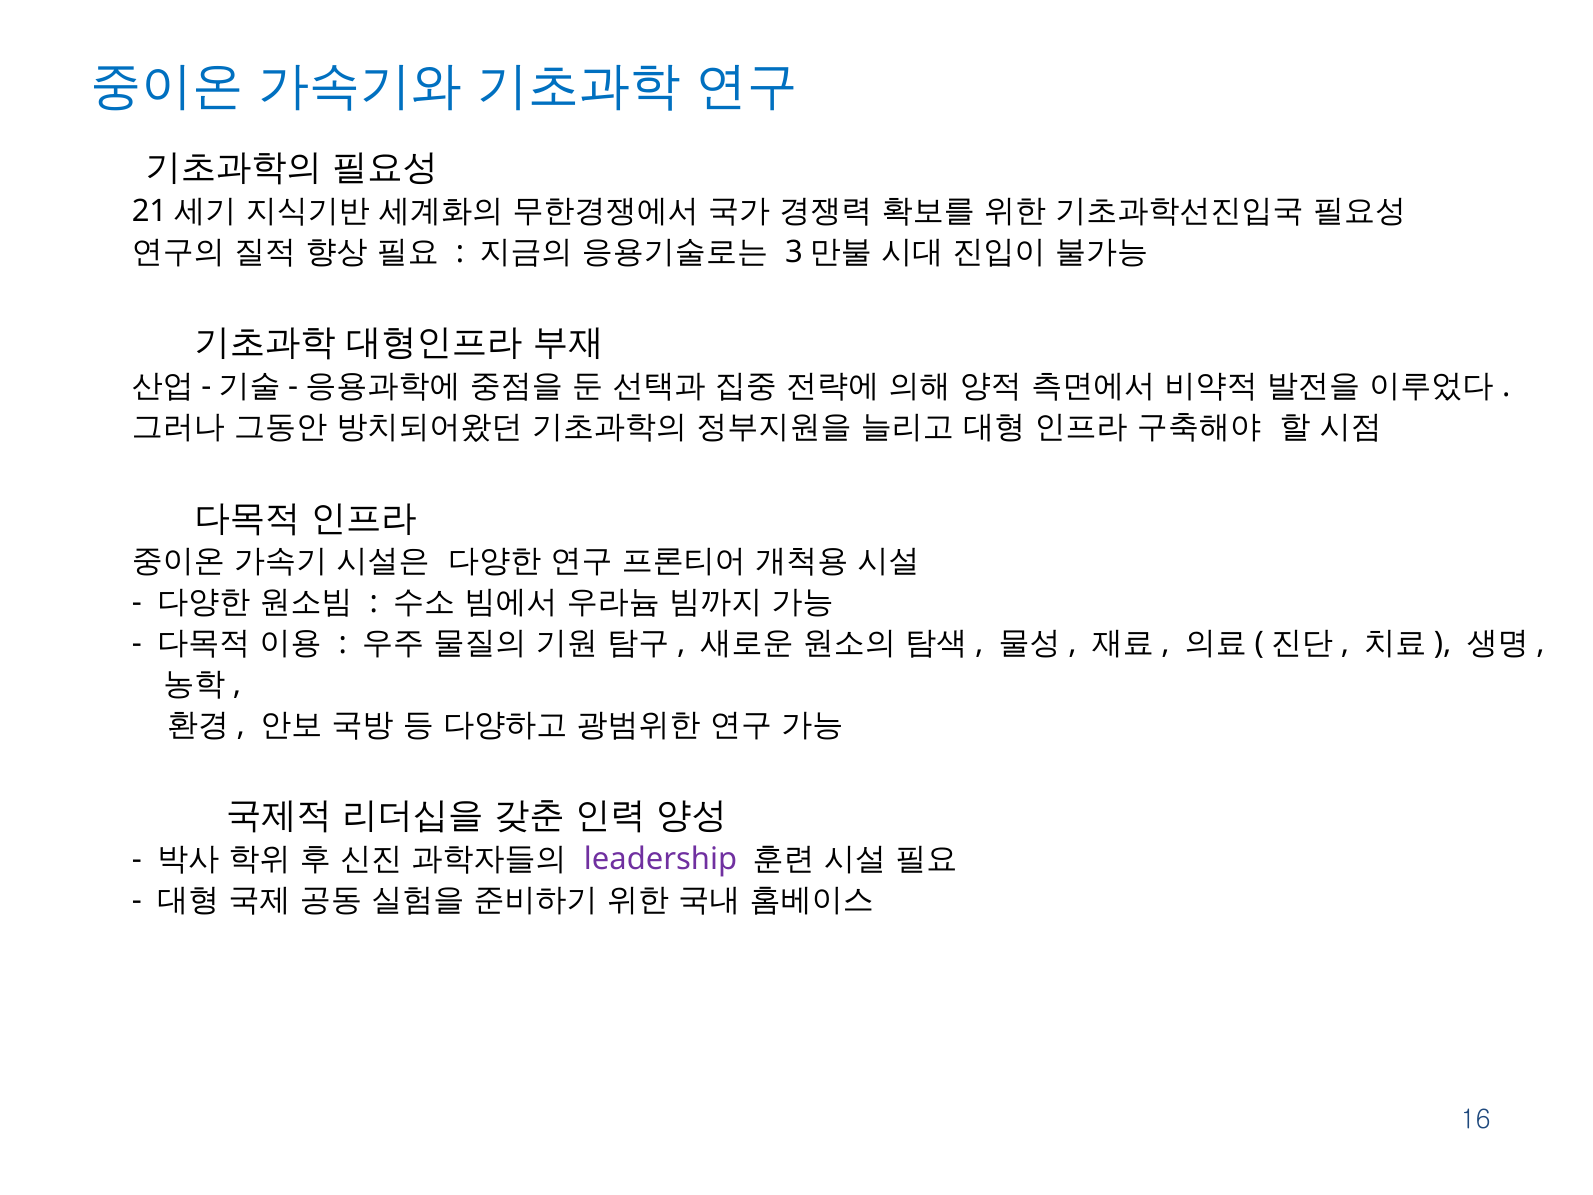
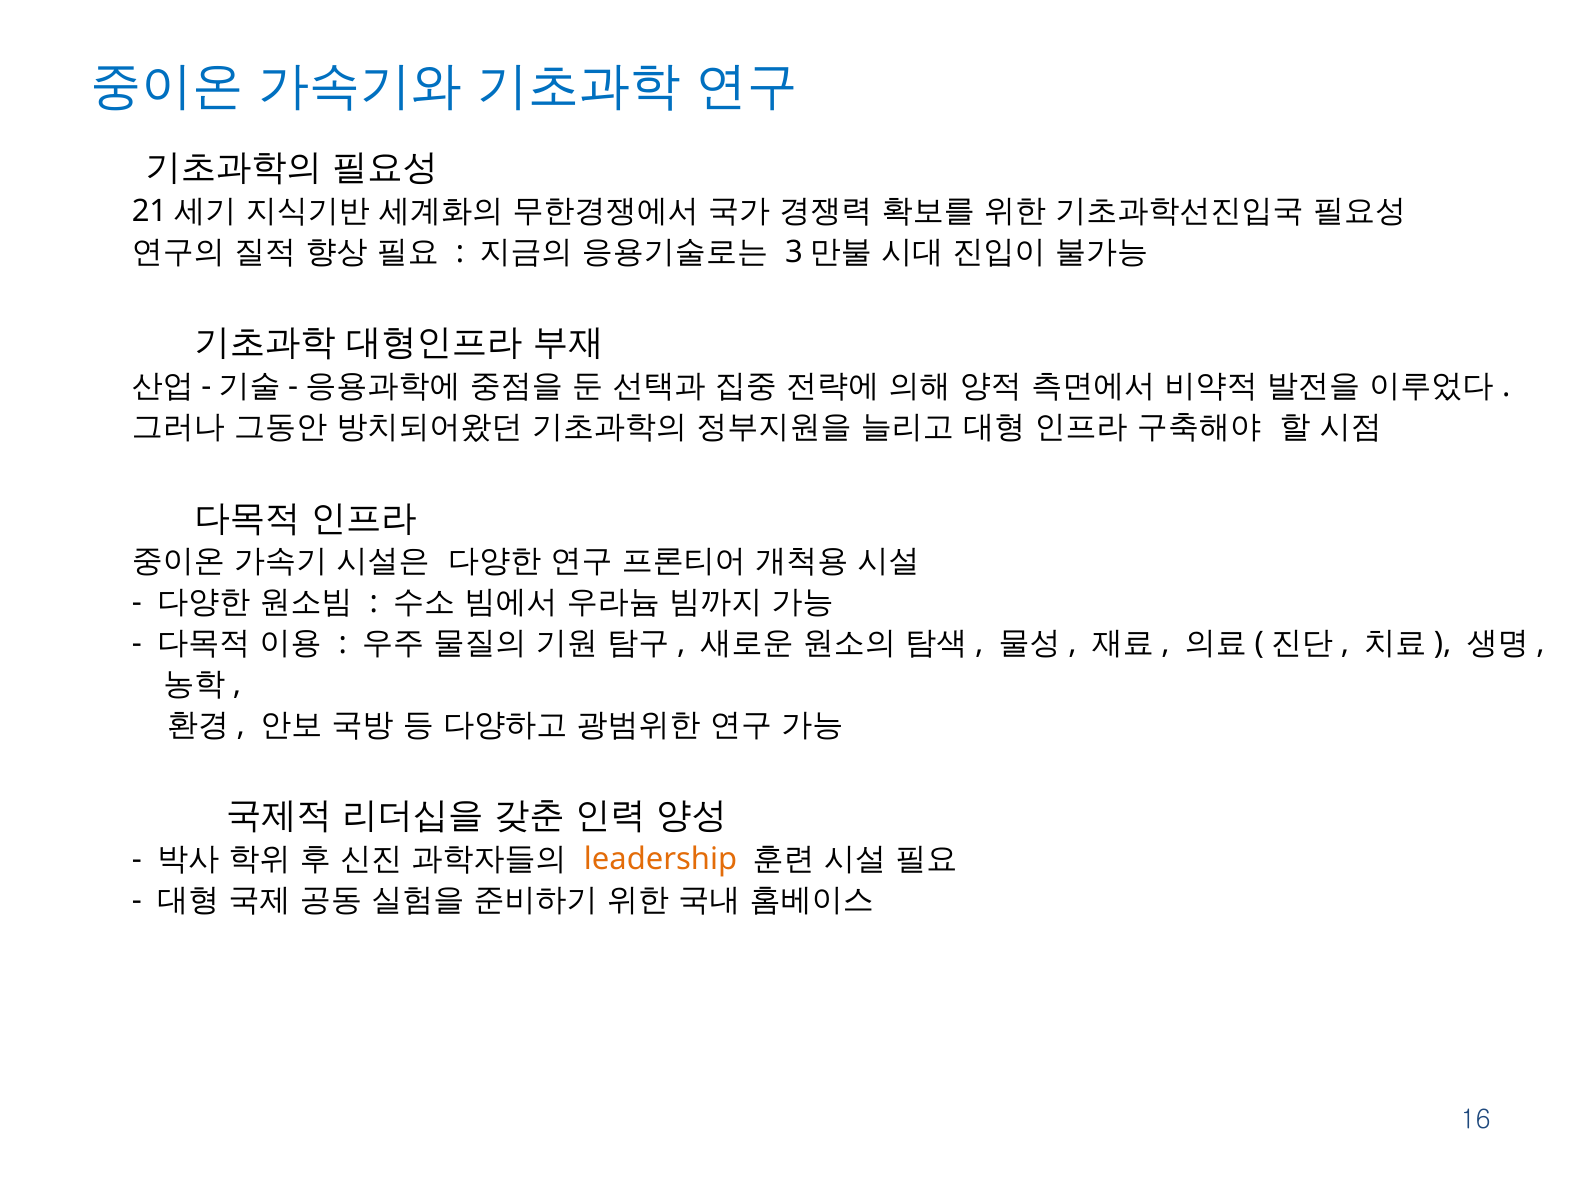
leadership colour: purple -> orange
